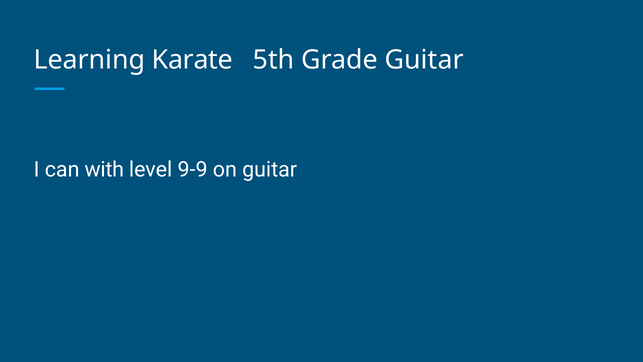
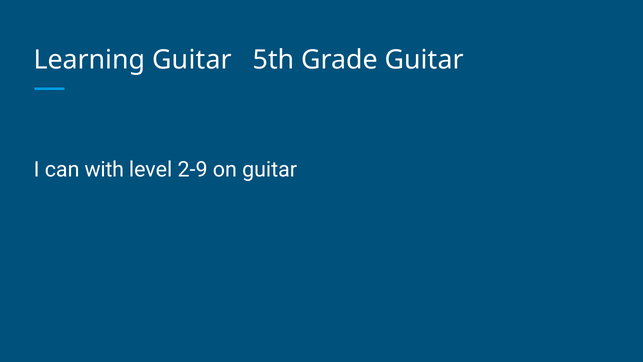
Learning Karate: Karate -> Guitar
9-9: 9-9 -> 2-9
